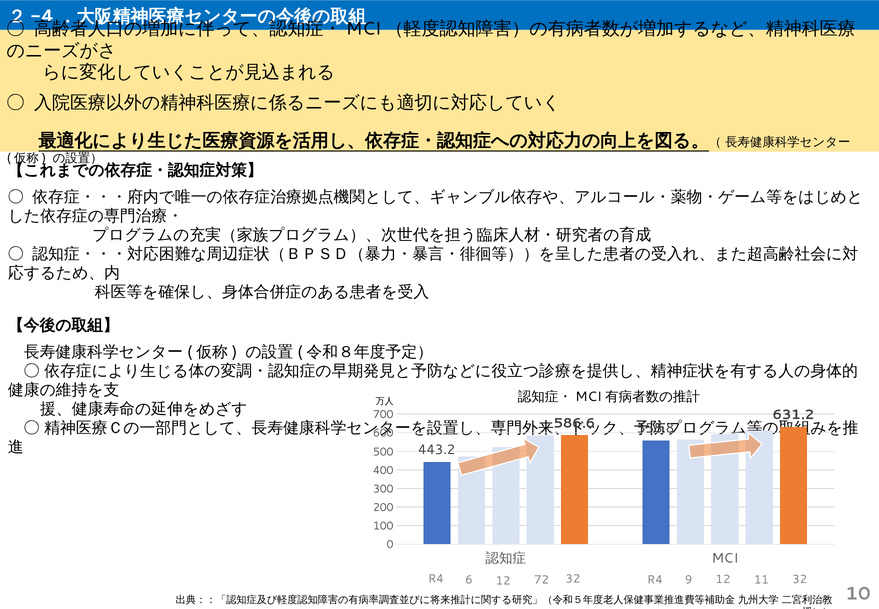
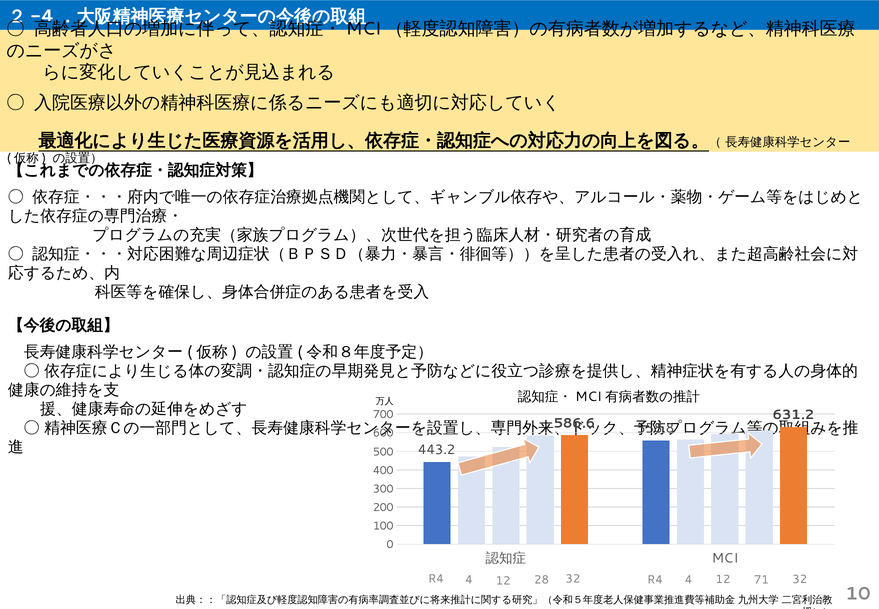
6 at (469, 580): 6 -> 4
72: 72 -> 28
32 R4 9: 9 -> 4
11: 11 -> 71
